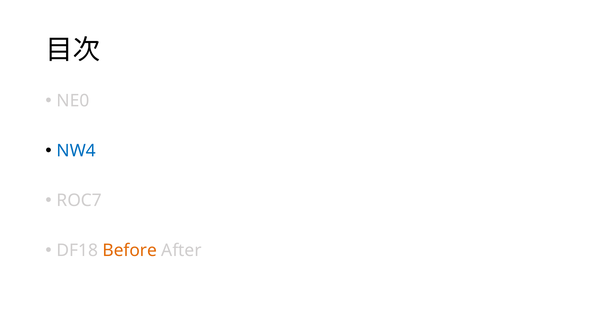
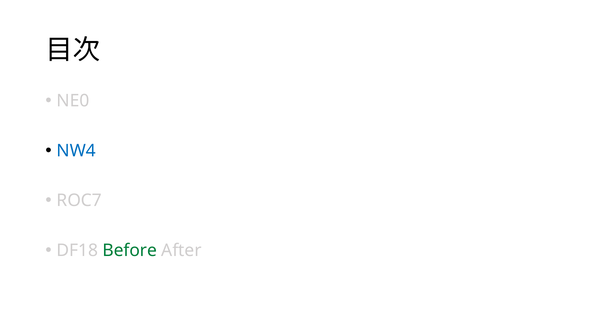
Before colour: orange -> green
